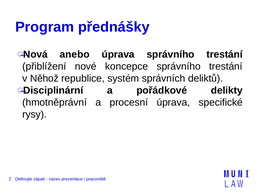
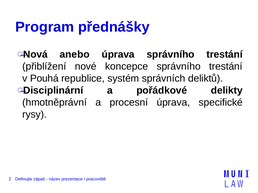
Něhož: Něhož -> Pouhá
